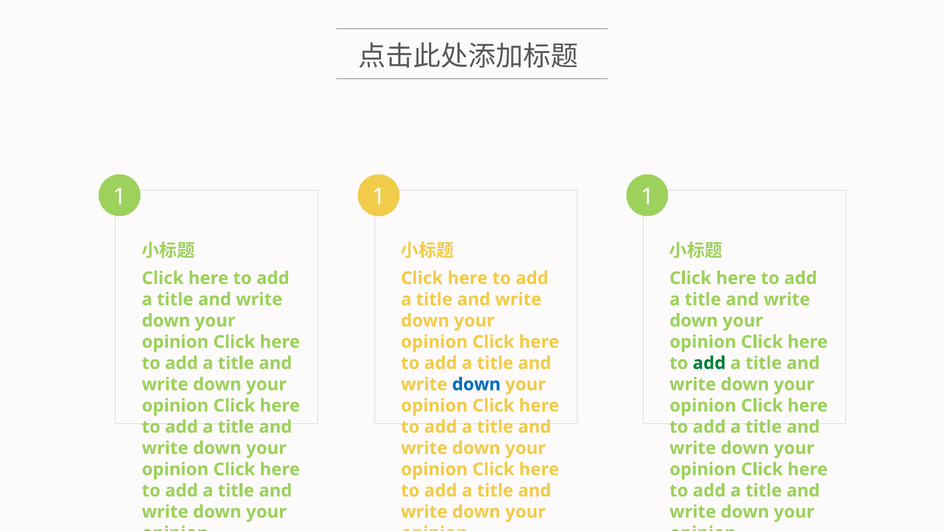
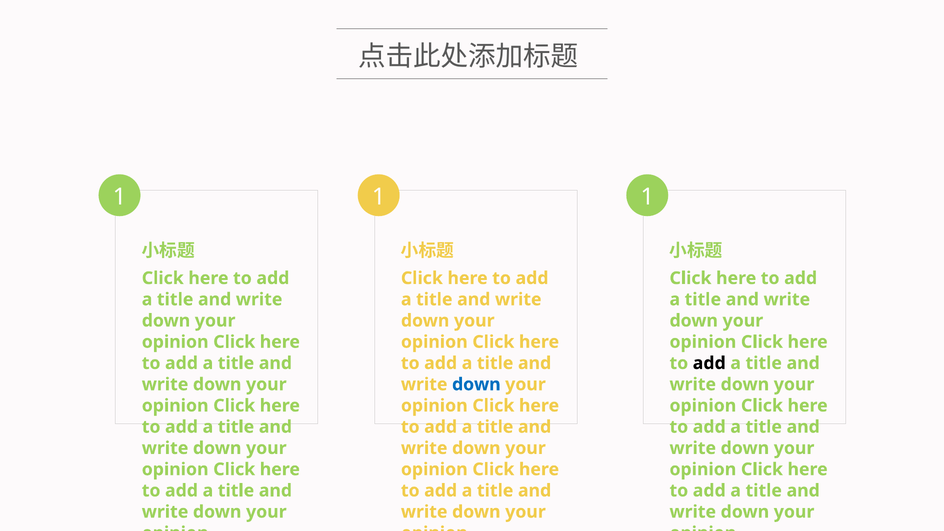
add at (709, 363) colour: green -> black
